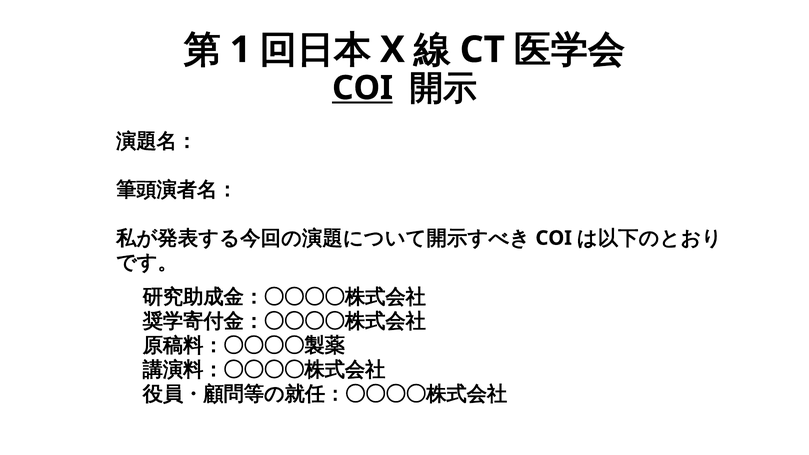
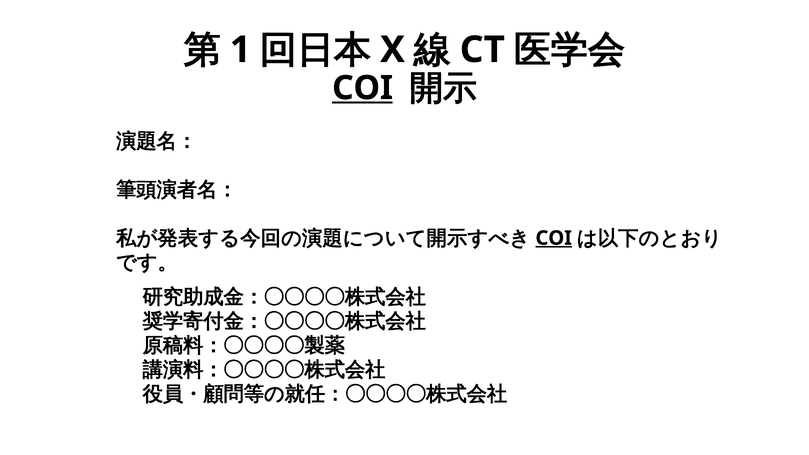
COI at (554, 238) underline: none -> present
